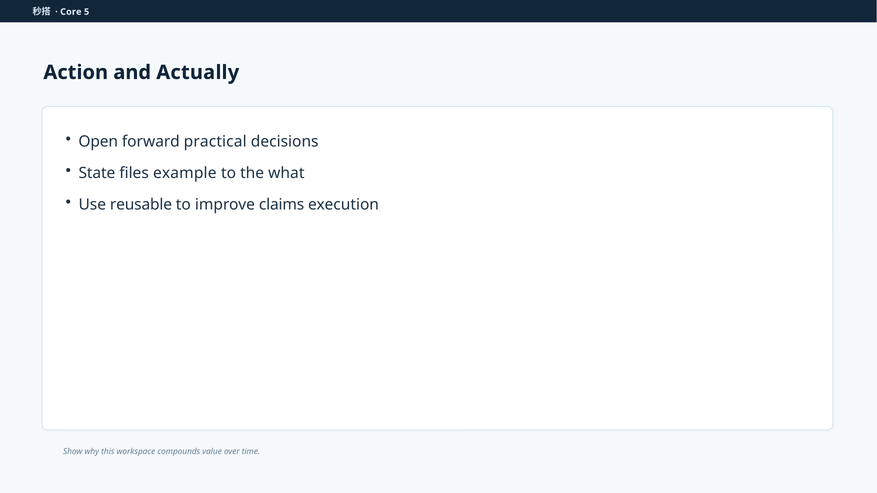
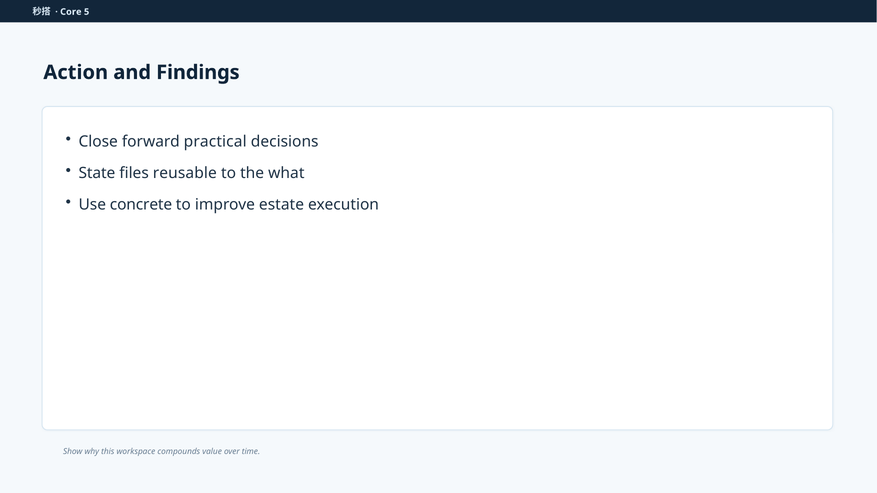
Actually: Actually -> Findings
Open: Open -> Close
example: example -> reusable
reusable: reusable -> concrete
claims: claims -> estate
